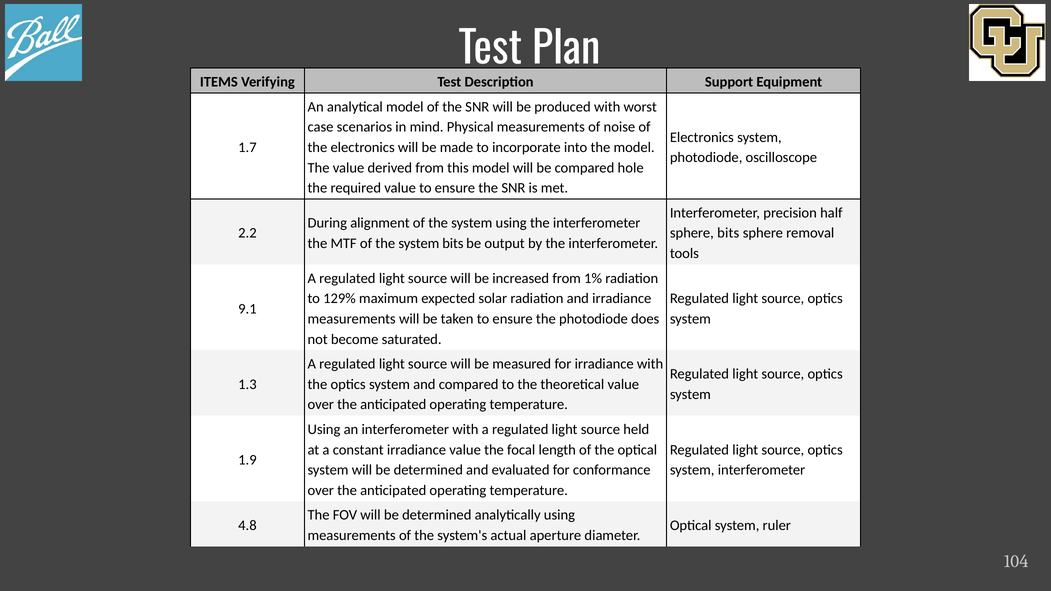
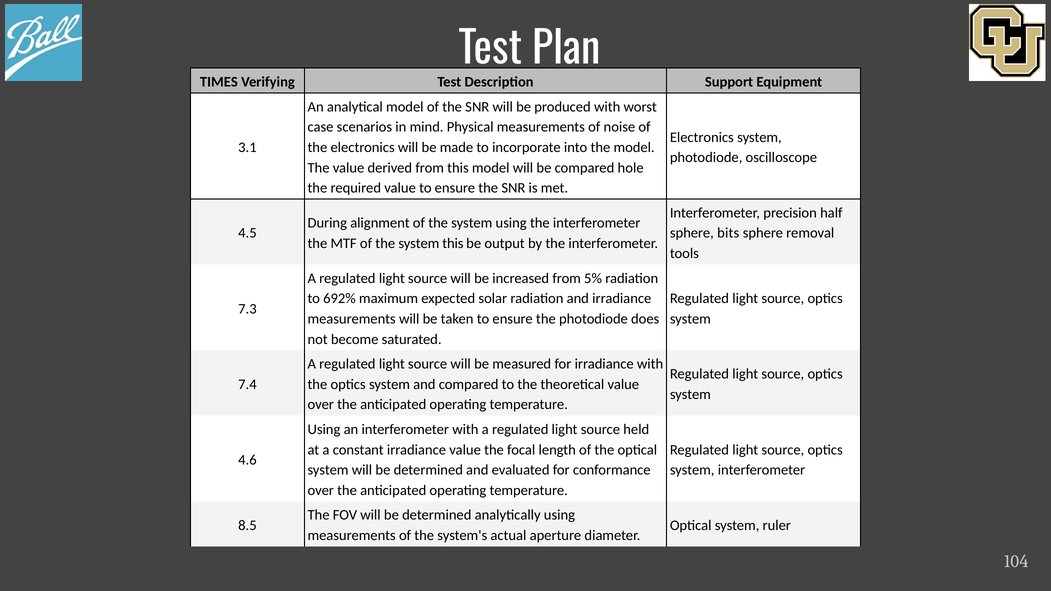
ITEMS: ITEMS -> TIMES
1.7: 1.7 -> 3.1
2.2: 2.2 -> 4.5
system bits: bits -> this
1%: 1% -> 5%
129%: 129% -> 692%
9.1: 9.1 -> 7.3
1.3: 1.3 -> 7.4
1.9: 1.9 -> 4.6
4.8: 4.8 -> 8.5
